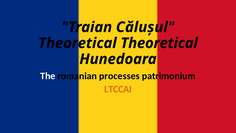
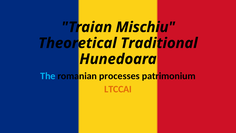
Călușul: Călușul -> Mischiu
Theoretical Theoretical: Theoretical -> Traditional
The colour: white -> light blue
